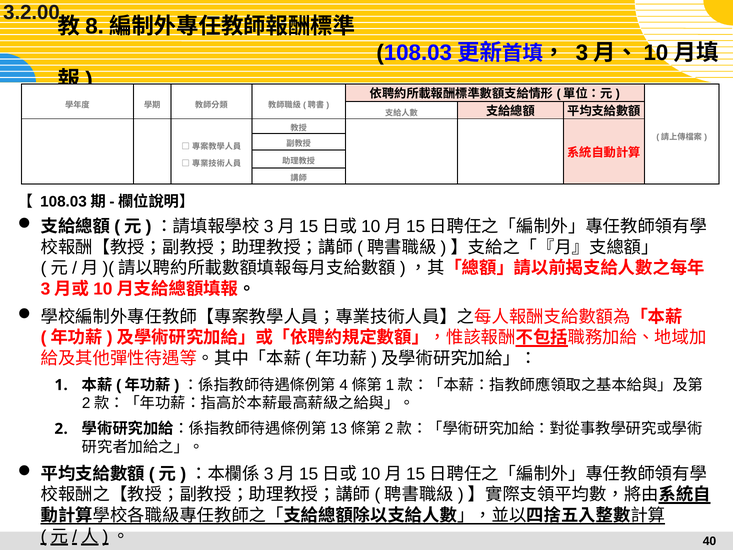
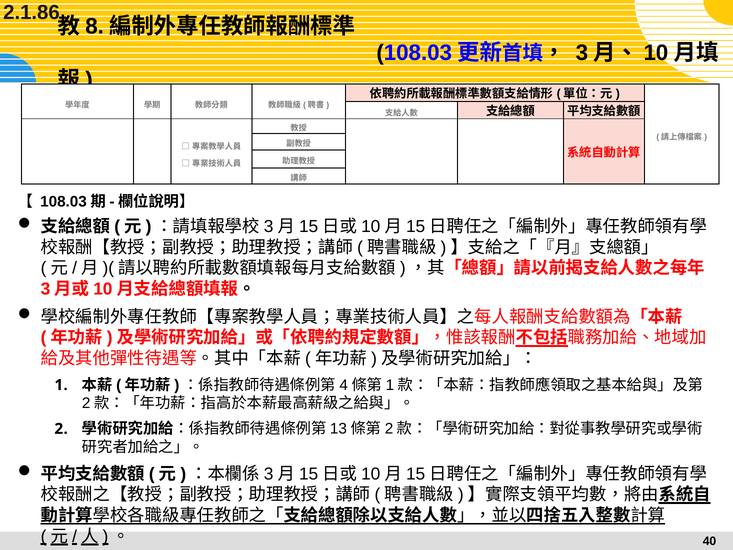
3.2.00: 3.2.00 -> 2.1.86
